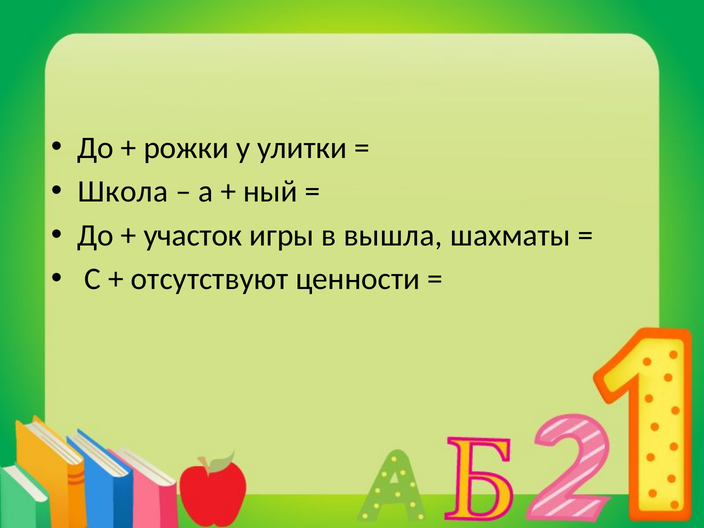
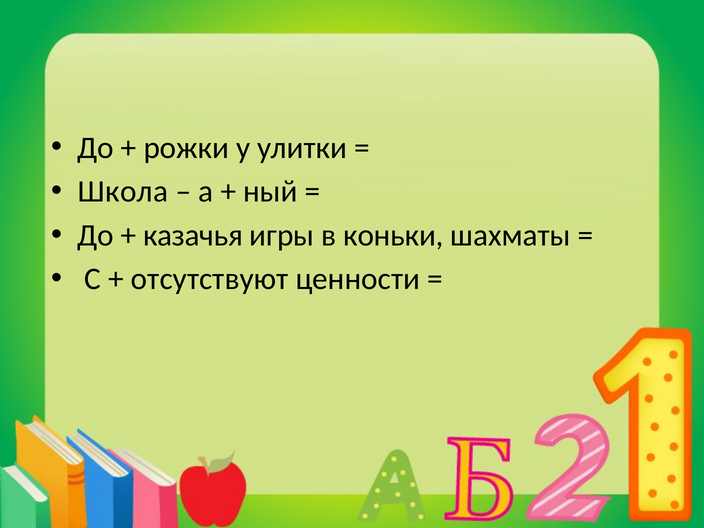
участок: участок -> казачья
вышла: вышла -> коньки
